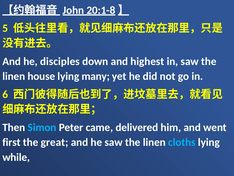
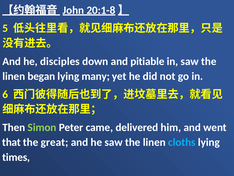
highest: highest -> pitiable
house: house -> began
Simon colour: light blue -> light green
first: first -> that
while: while -> times
